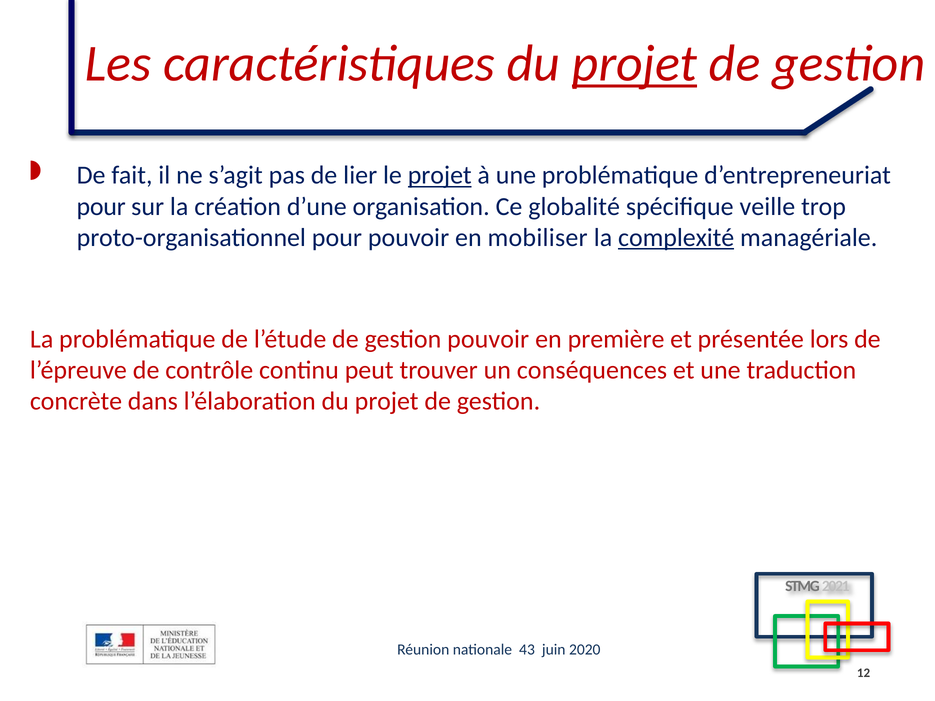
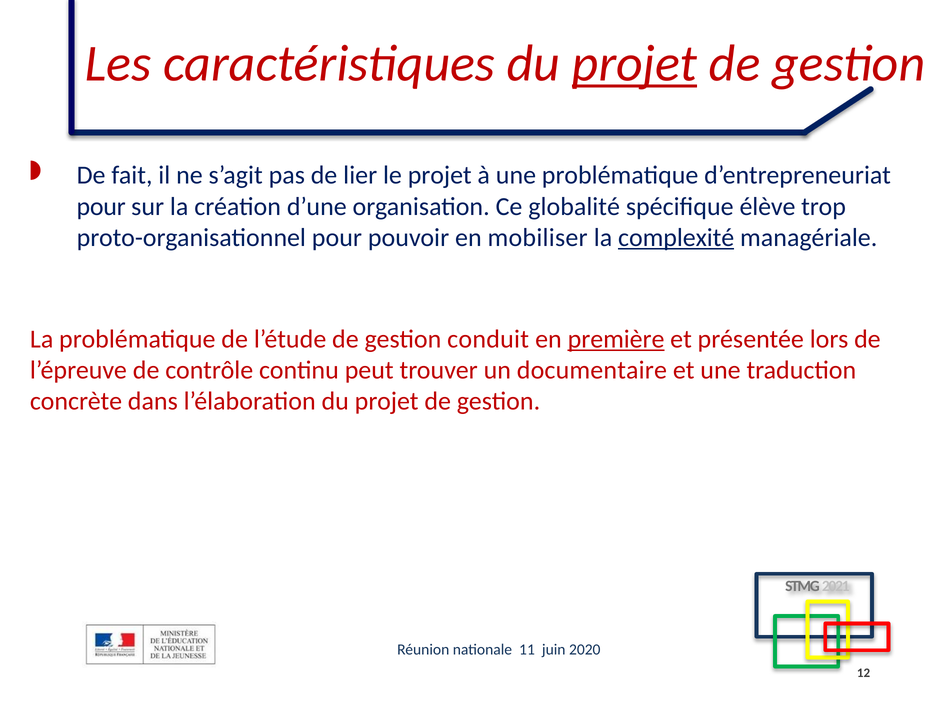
projet at (440, 175) underline: present -> none
veille: veille -> élève
gestion pouvoir: pouvoir -> conduit
première underline: none -> present
conséquences: conséquences -> documentaire
43: 43 -> 11
